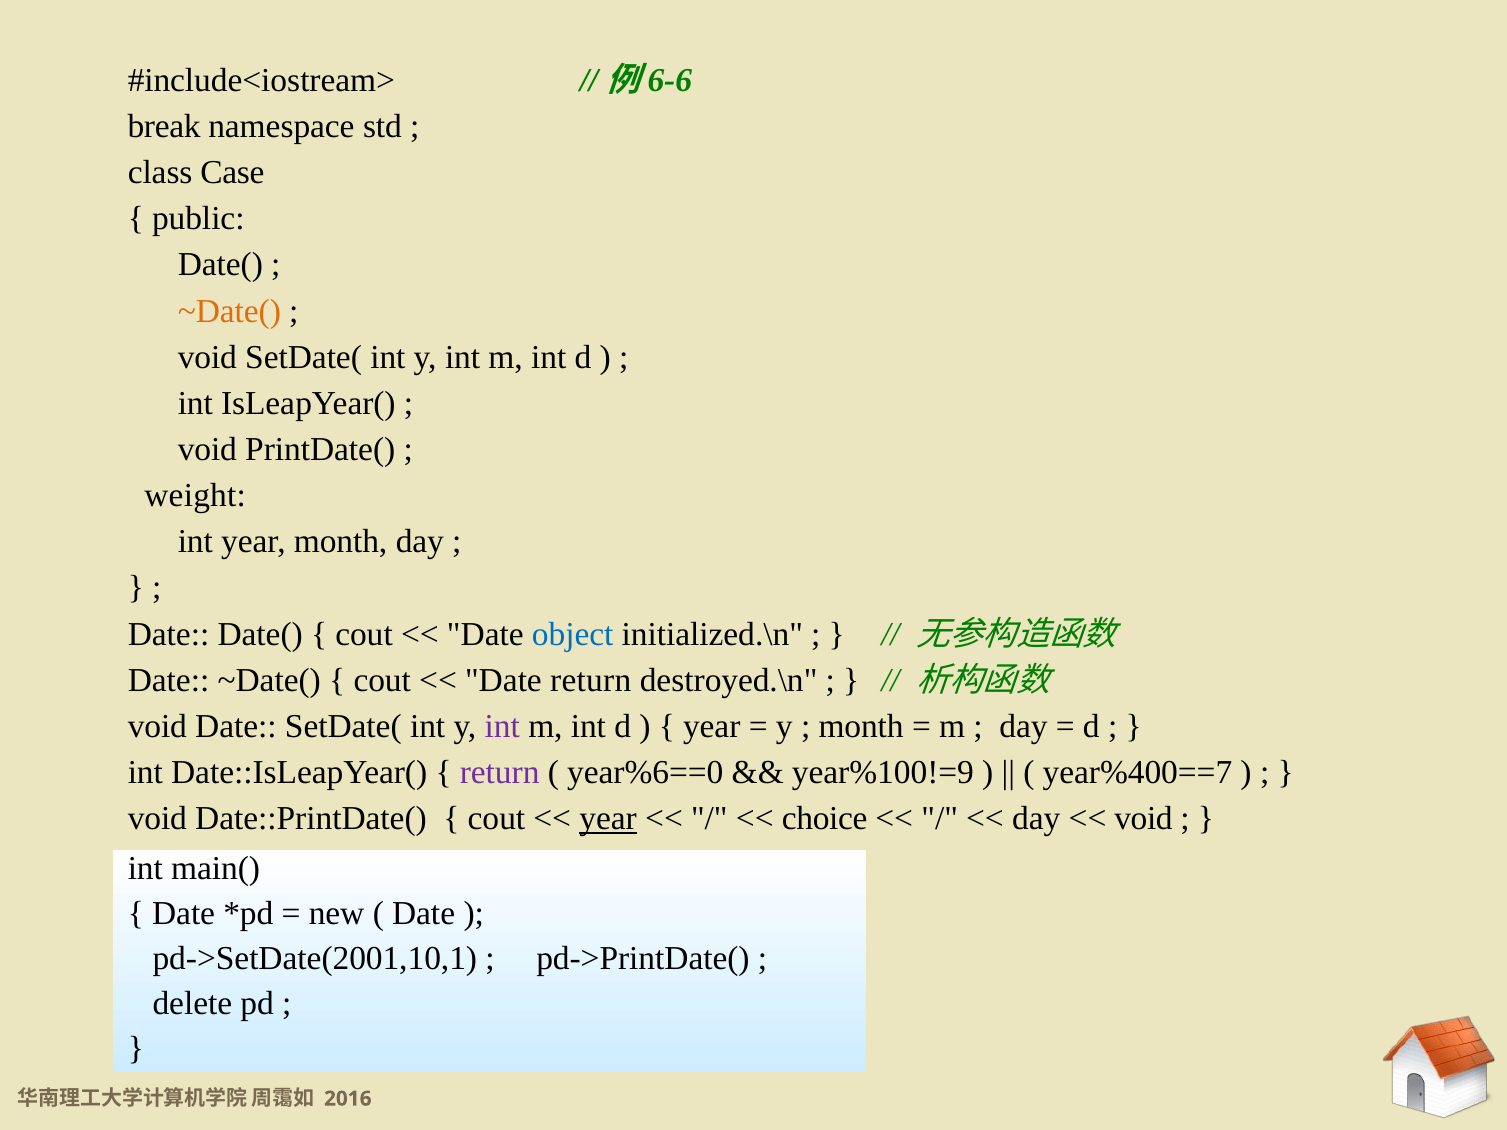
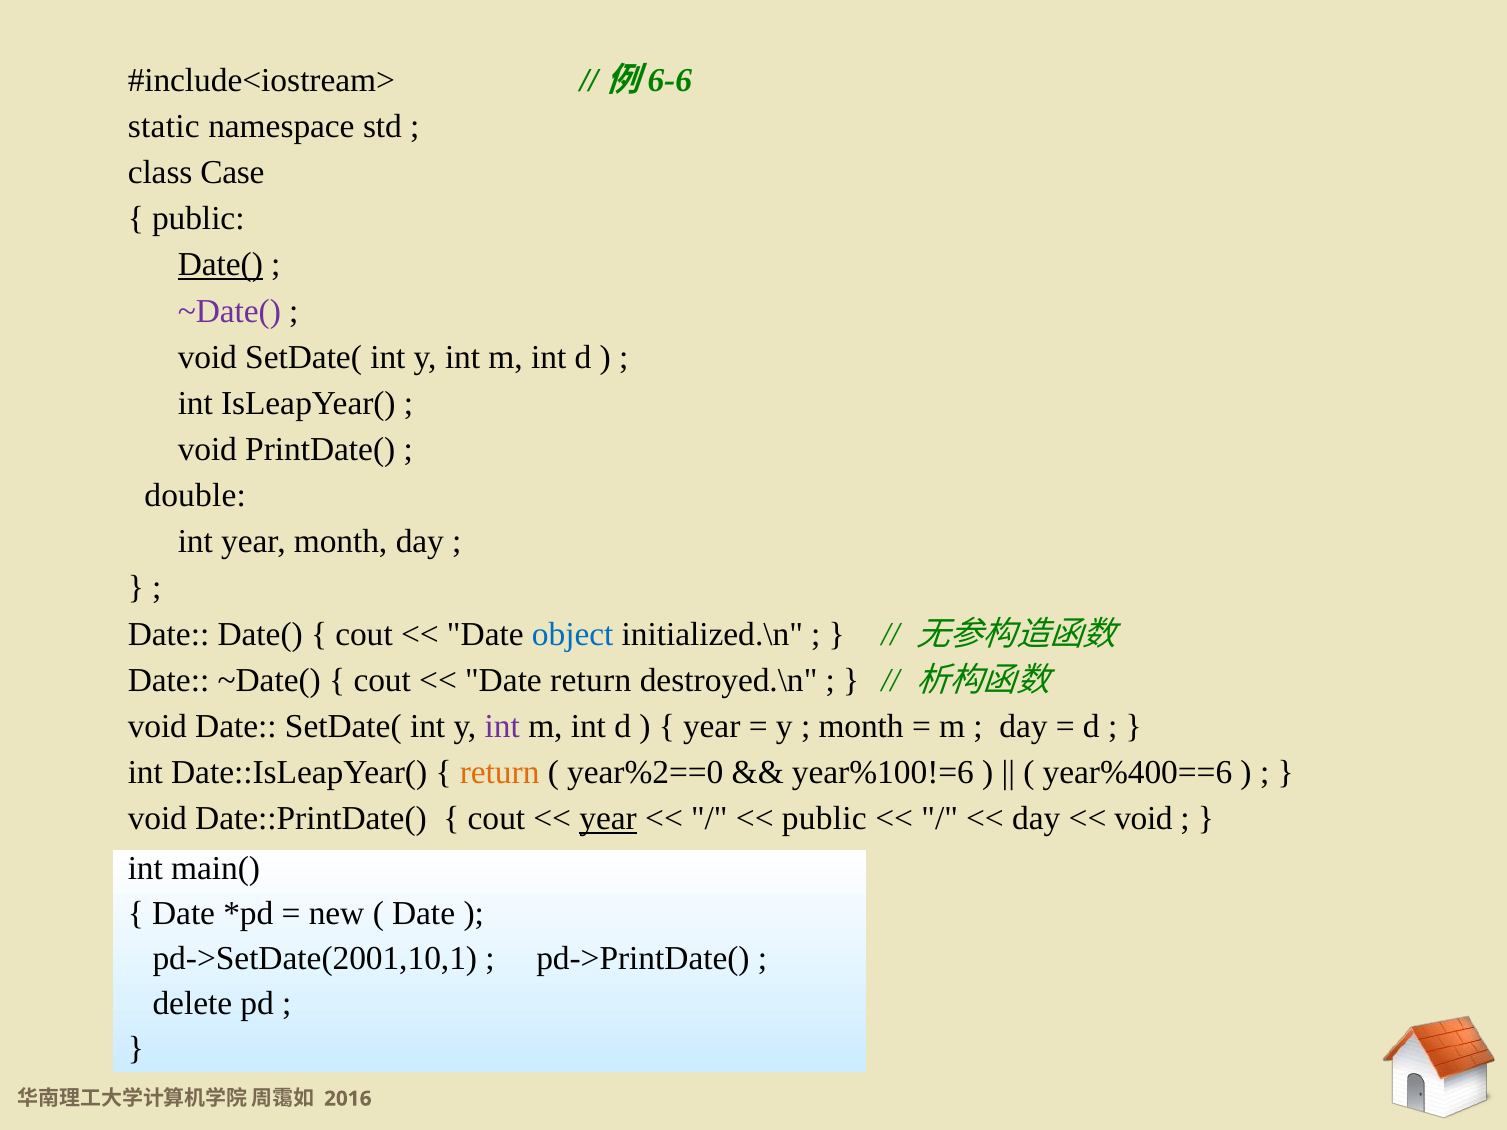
break: break -> static
Date( at (220, 265) underline: none -> present
~Date( at (229, 311) colour: orange -> purple
weight: weight -> double
return at (500, 773) colour: purple -> orange
year%6==0: year%6==0 -> year%2==0
year%100!=9: year%100!=9 -> year%100!=6
year%400==7: year%400==7 -> year%400==6
choice at (825, 819): choice -> public
